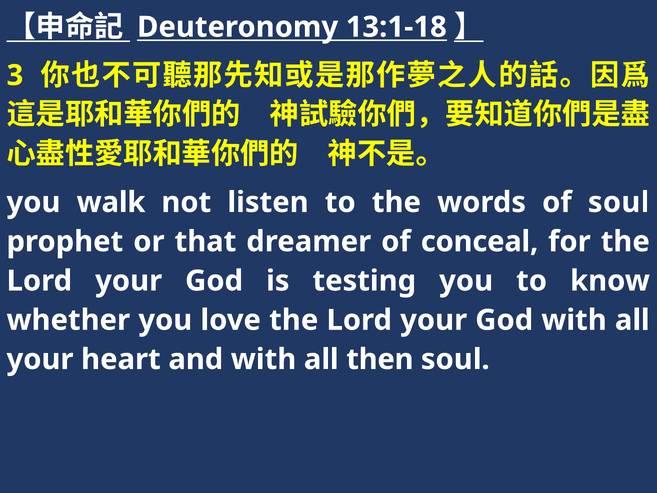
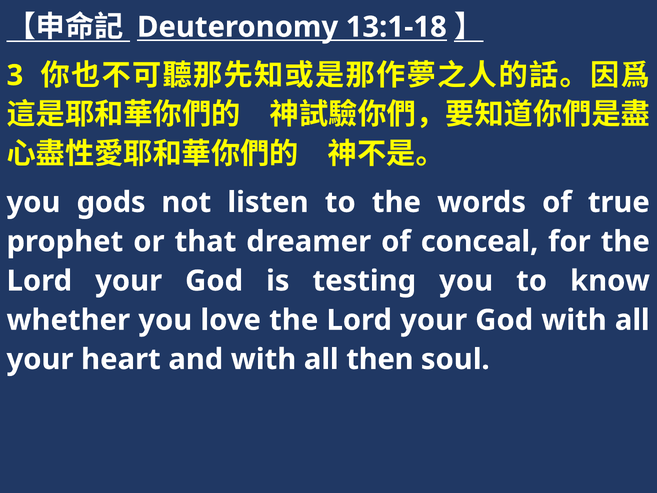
walk: walk -> gods
of soul: soul -> true
